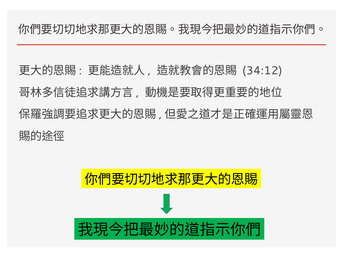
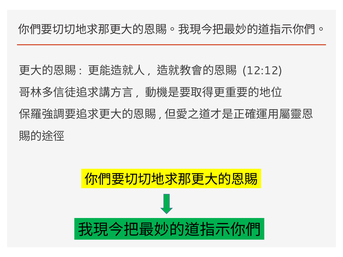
34:12: 34:12 -> 12:12
